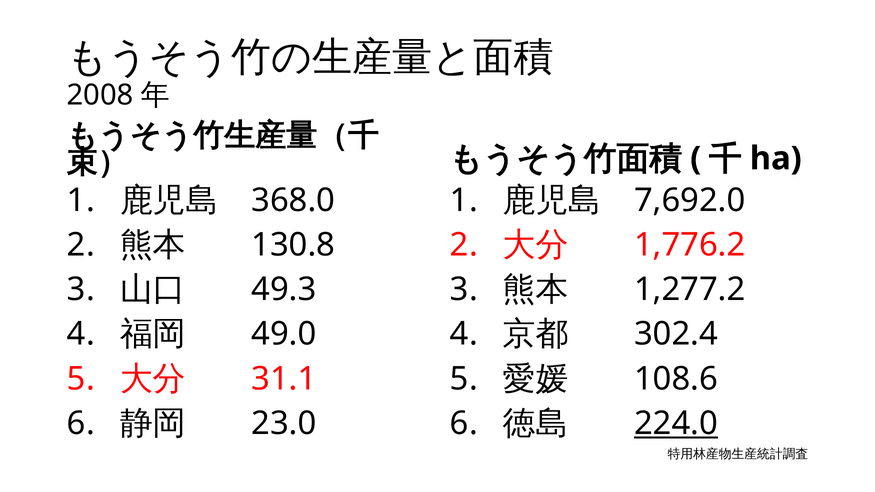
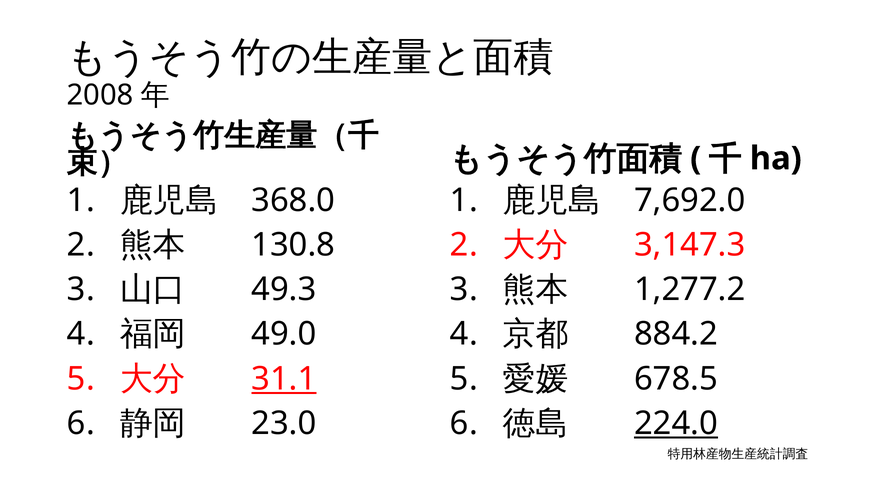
1,776.2: 1,776.2 -> 3,147.3
302.4: 302.4 -> 884.2
31.1 underline: none -> present
108.6: 108.6 -> 678.5
